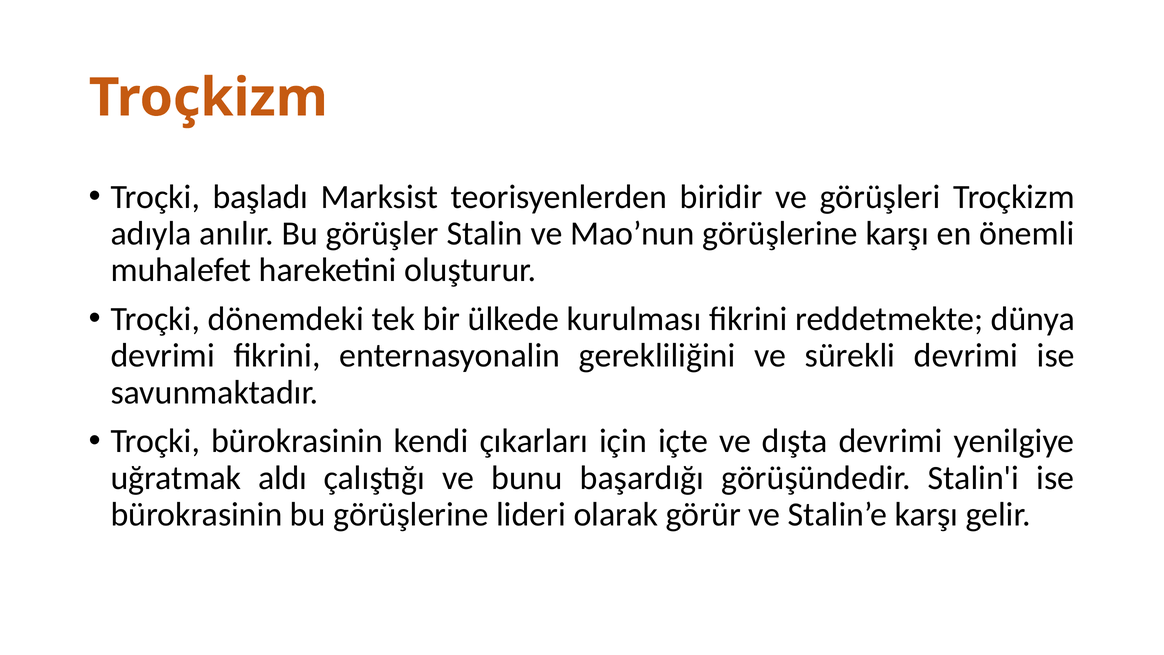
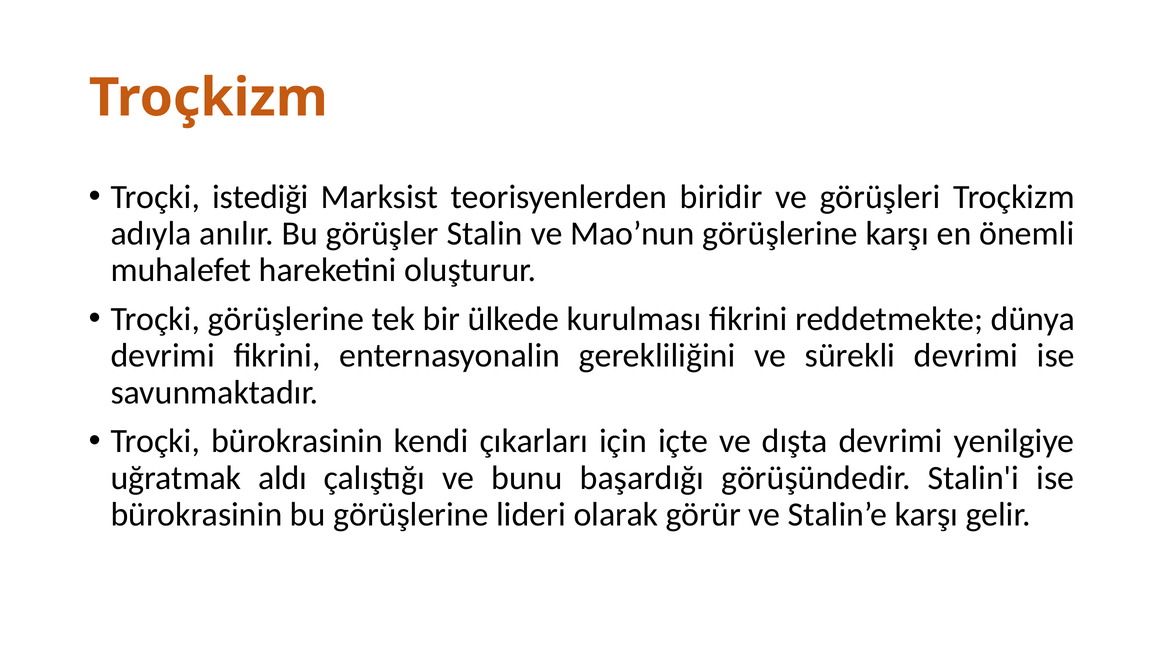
başladı: başladı -> istediği
Troçki dönemdeki: dönemdeki -> görüşlerine
